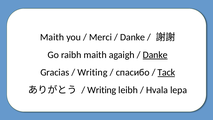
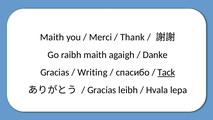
Danke at (133, 37): Danke -> Thank
Danke at (155, 55) underline: present -> none
Writing at (102, 90): Writing -> Gracias
